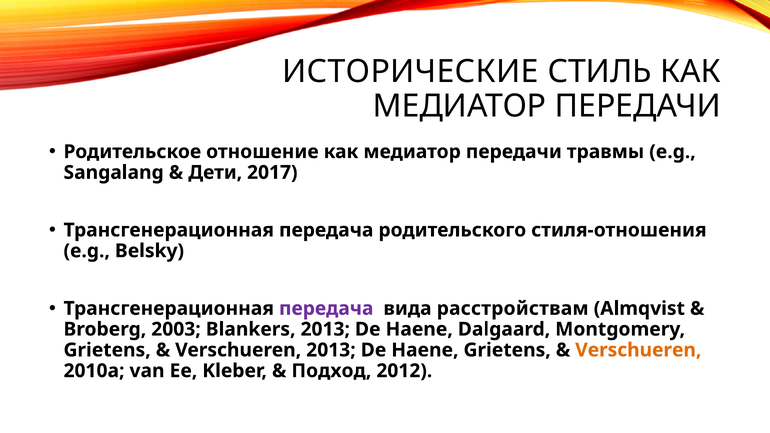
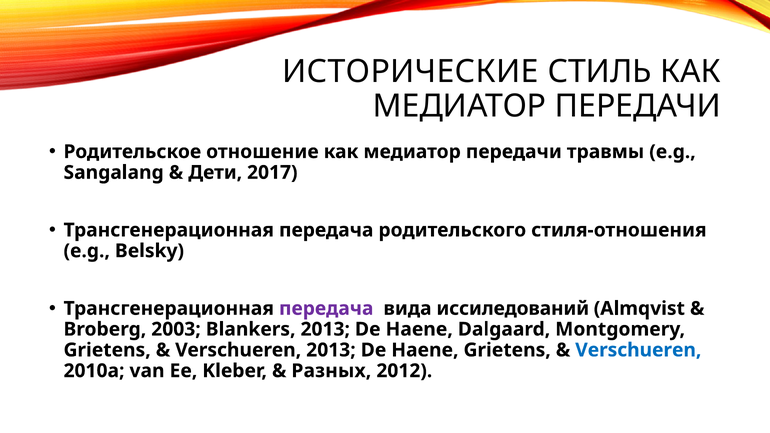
расстройствам: расстройствам -> иссиледований
Verschueren at (638, 350) colour: orange -> blue
Подход: Подход -> Разных
